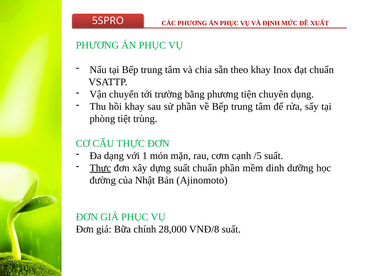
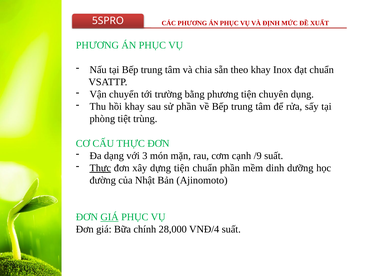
1: 1 -> 3
/5: /5 -> /9
dựng suất: suất -> tiện
GIÁ at (110, 216) underline: none -> present
VNĐ/8: VNĐ/8 -> VNĐ/4
